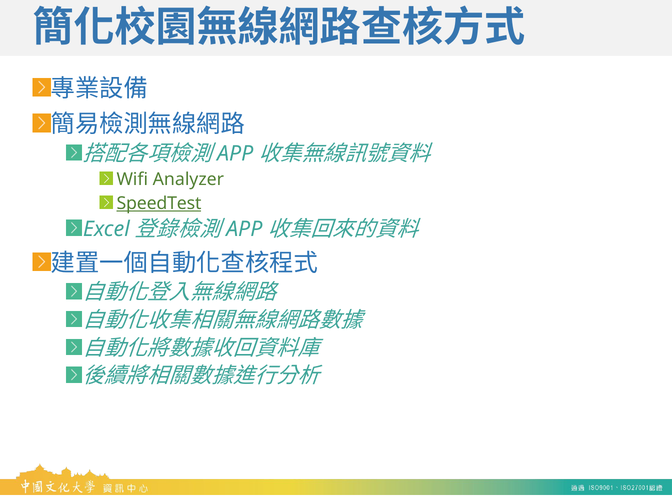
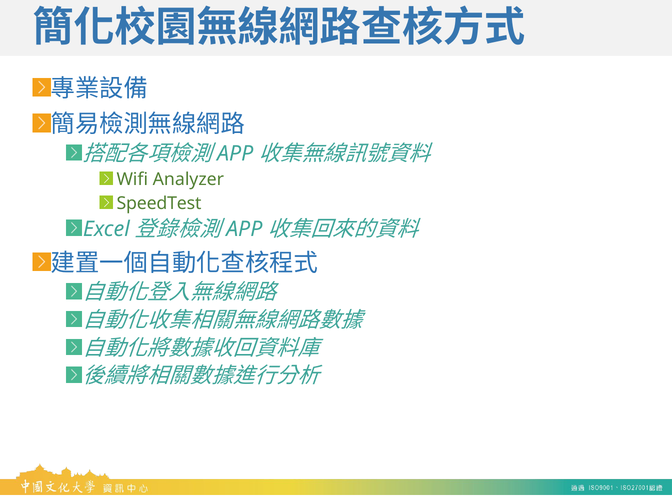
SpeedTest underline: present -> none
